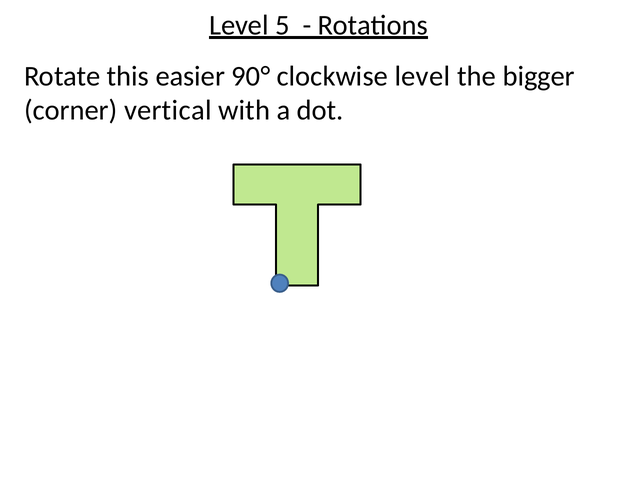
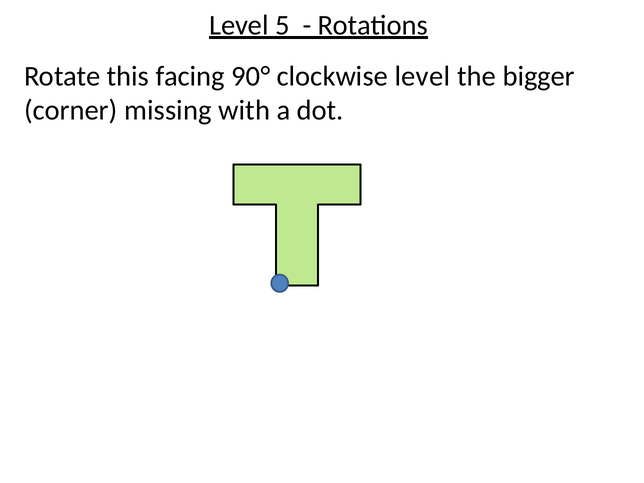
easier: easier -> facing
vertical: vertical -> missing
